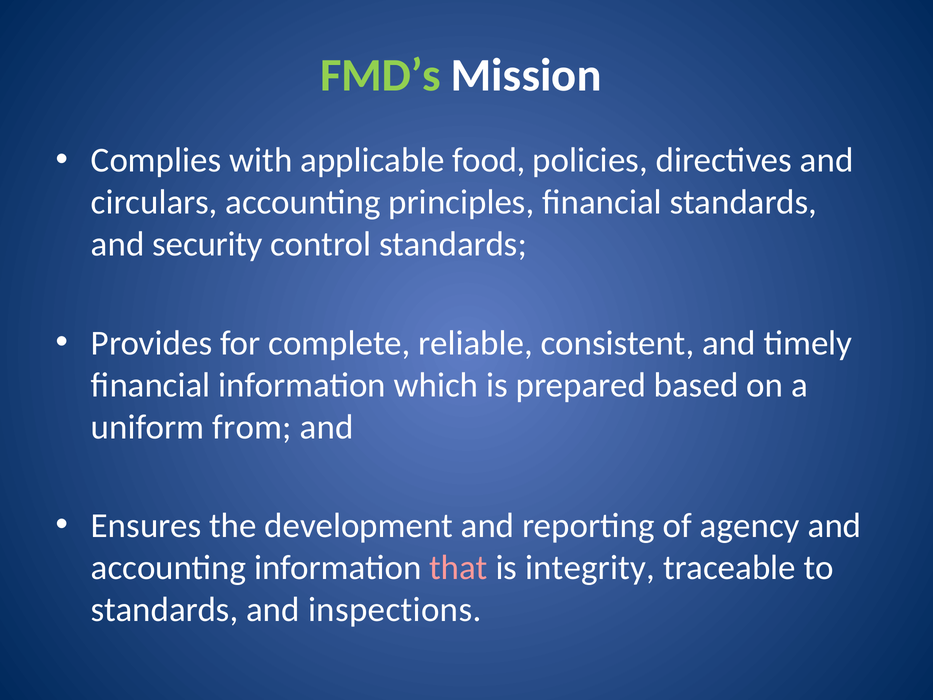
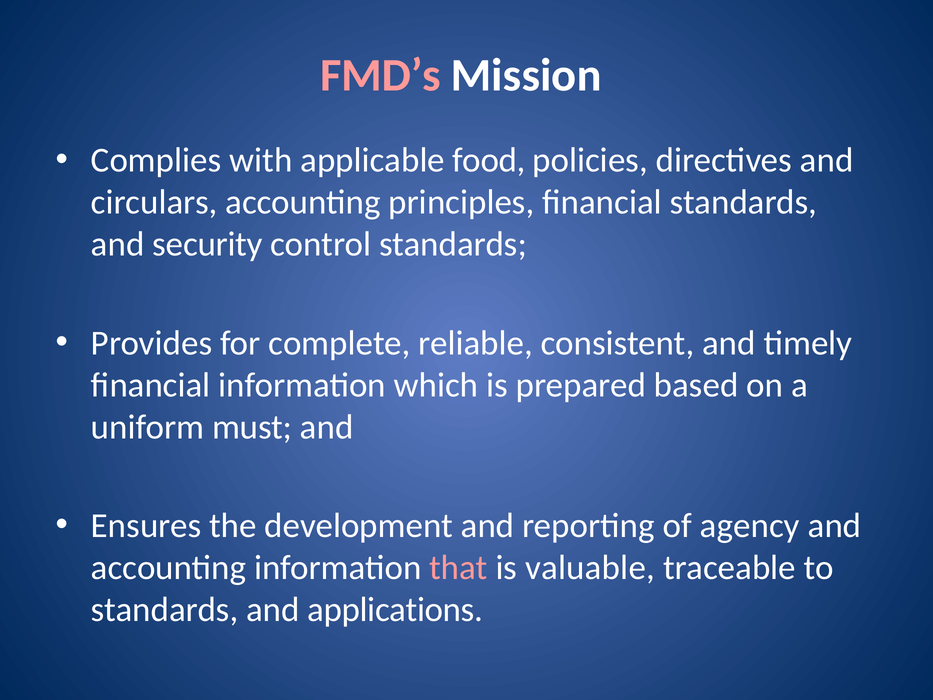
FMD’s colour: light green -> pink
from: from -> must
integrity: integrity -> valuable
inspections: inspections -> applications
